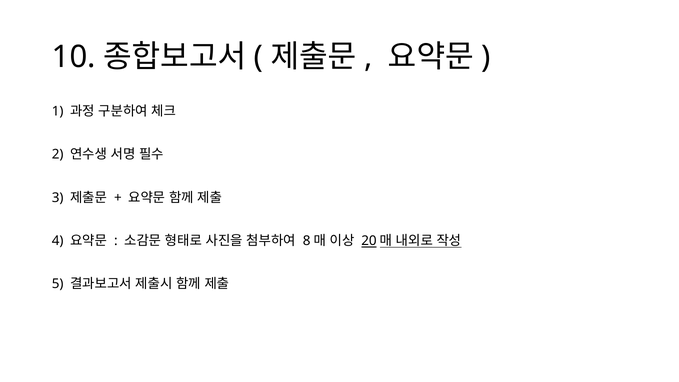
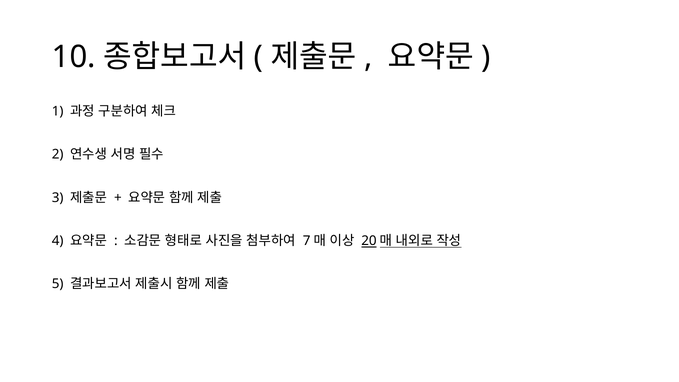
8: 8 -> 7
